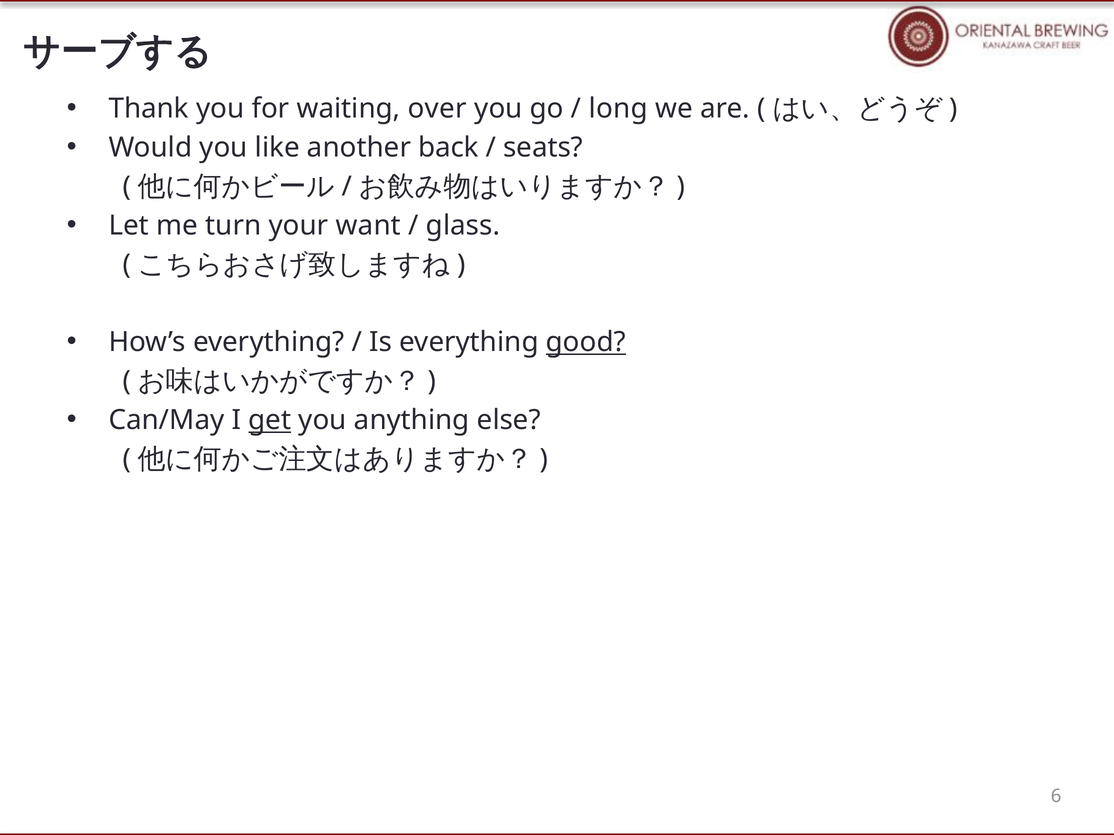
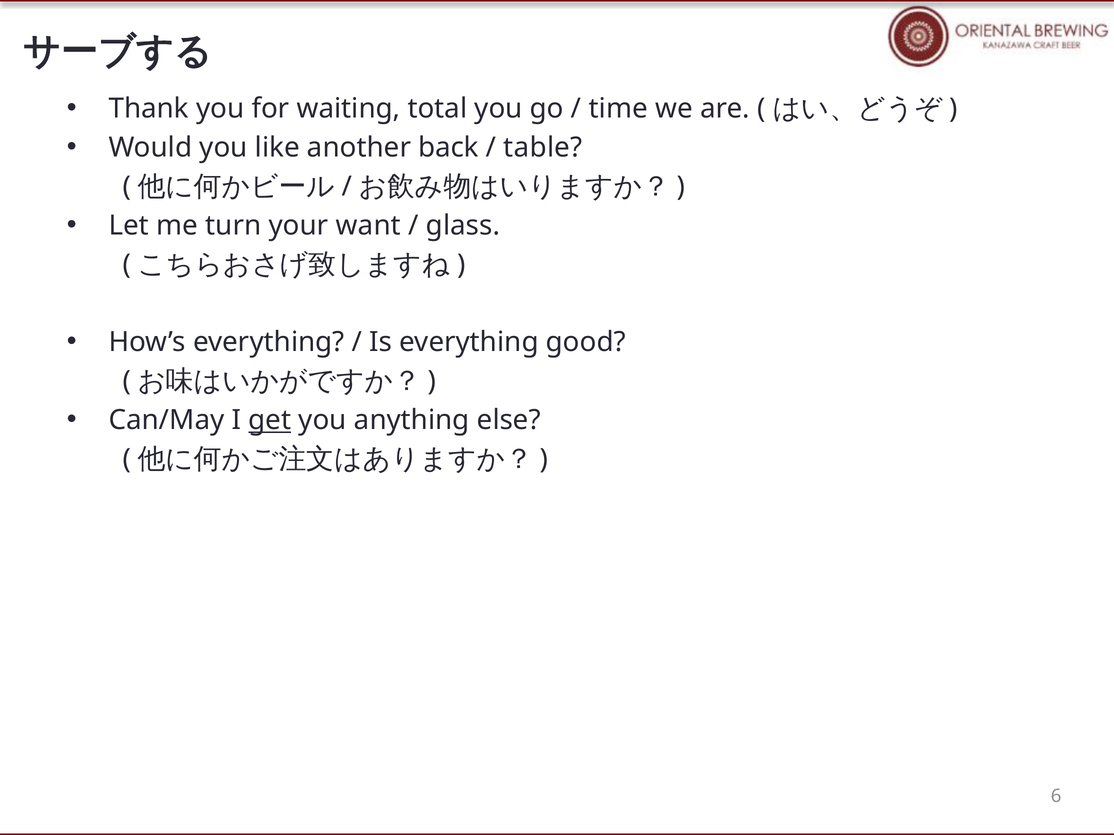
over: over -> total
long: long -> time
seats: seats -> table
good underline: present -> none
